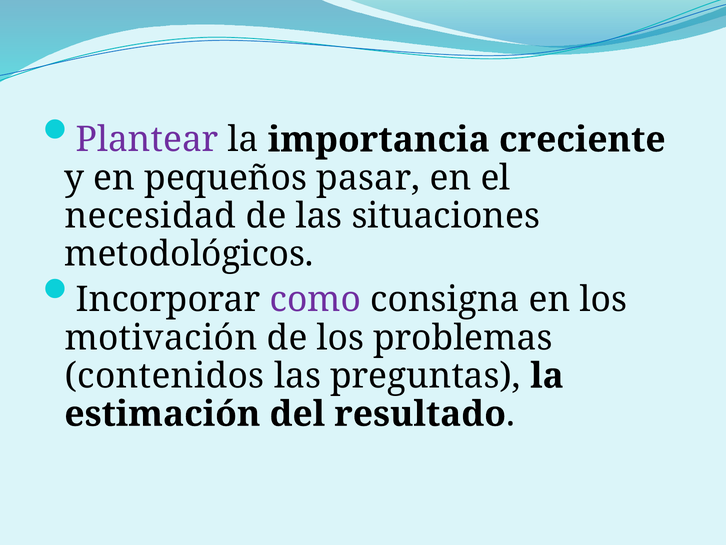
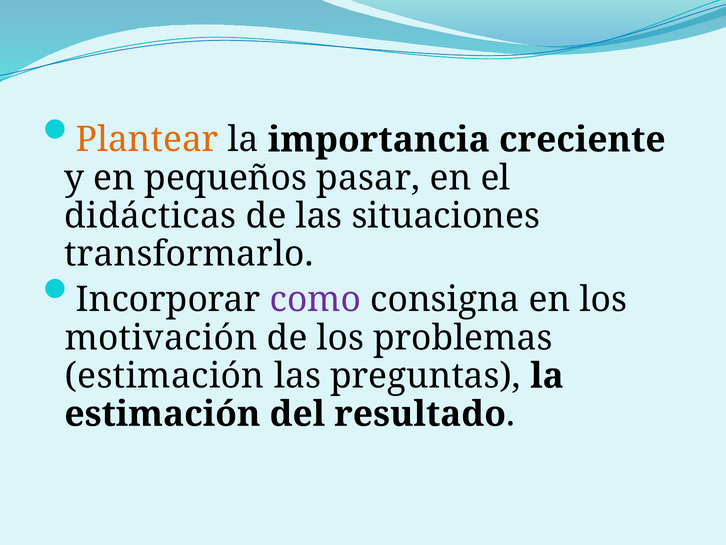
Plantear colour: purple -> orange
necesidad: necesidad -> didácticas
metodológicos: metodológicos -> transformarlo
contenidos at (165, 376): contenidos -> estimación
